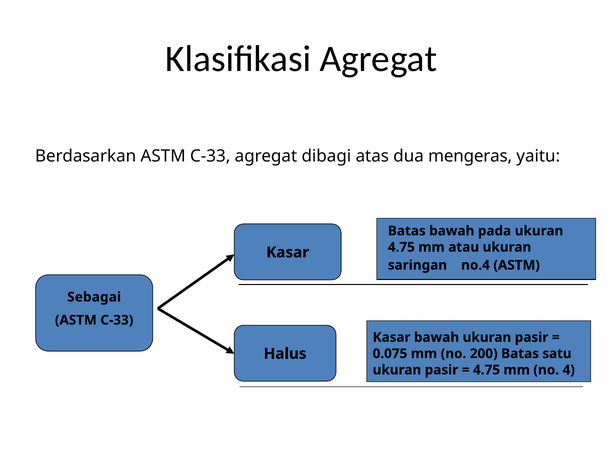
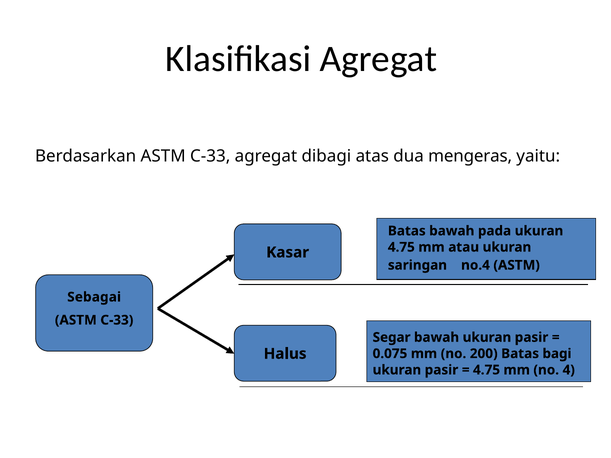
Kasar at (392, 338): Kasar -> Segar
satu: satu -> bagi
